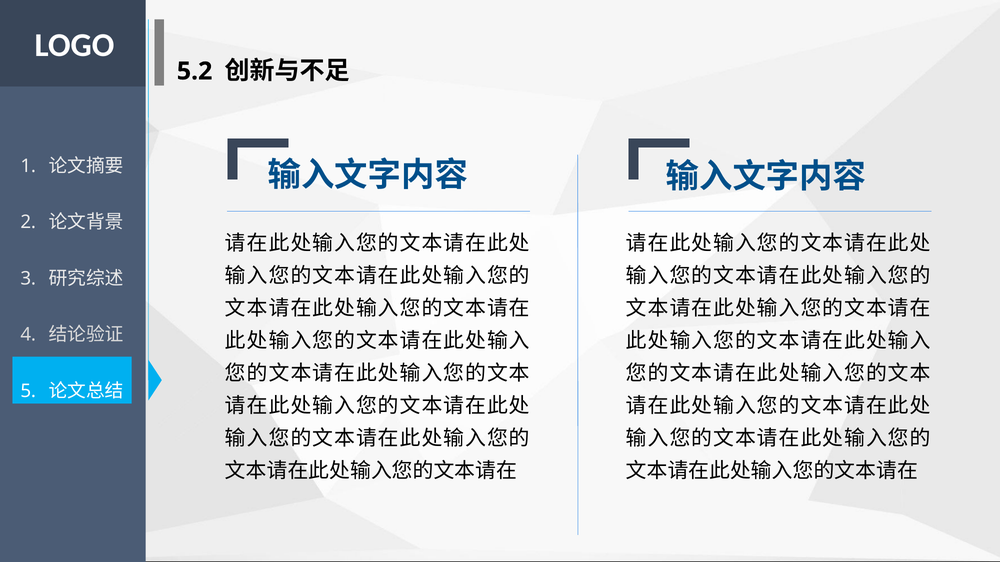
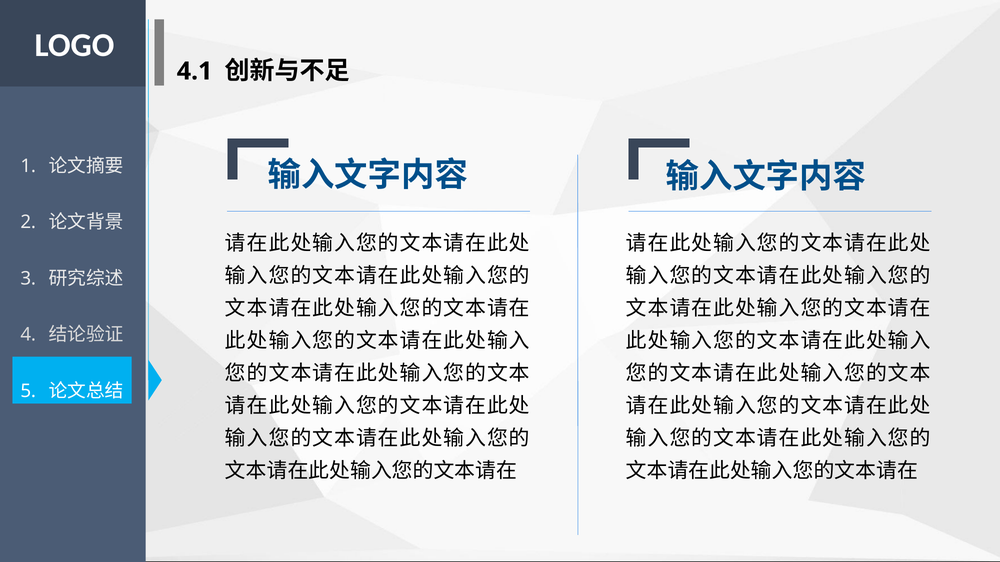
5.2: 5.2 -> 4.1
